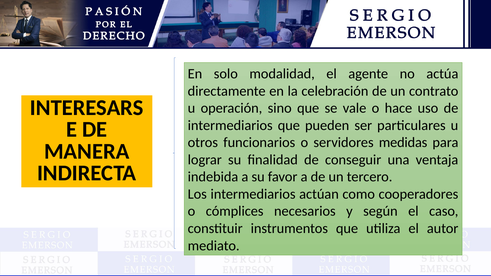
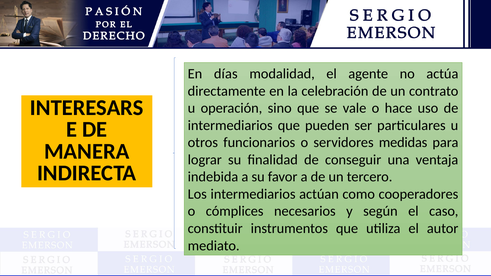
solo: solo -> días
